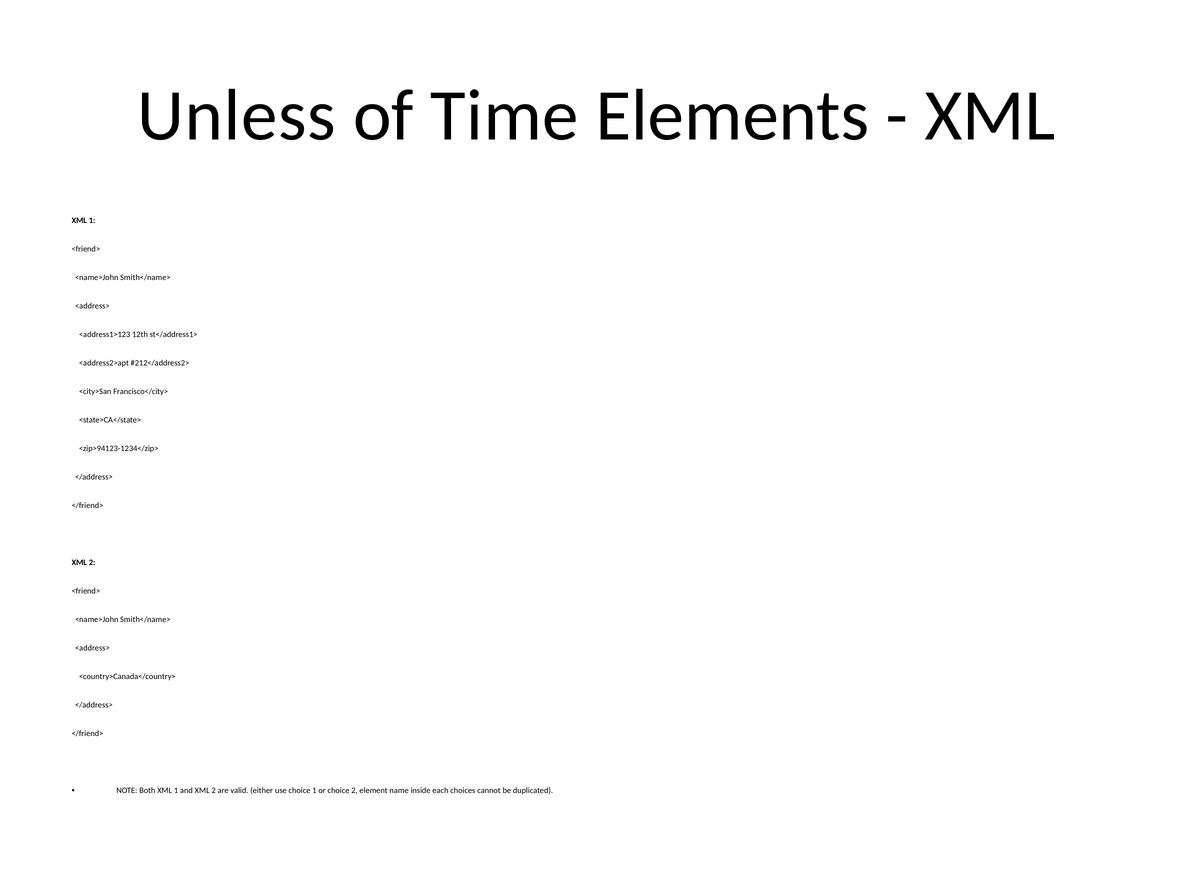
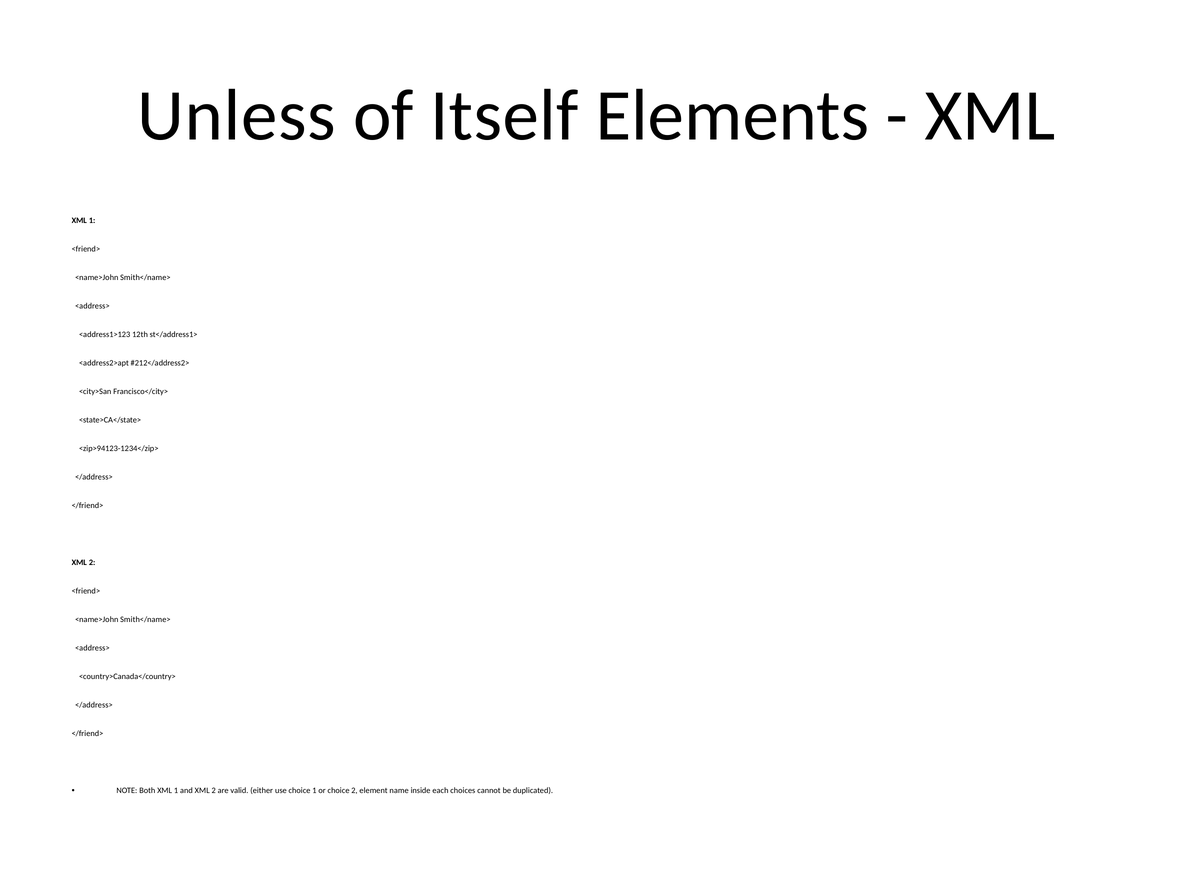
Time: Time -> Itself
